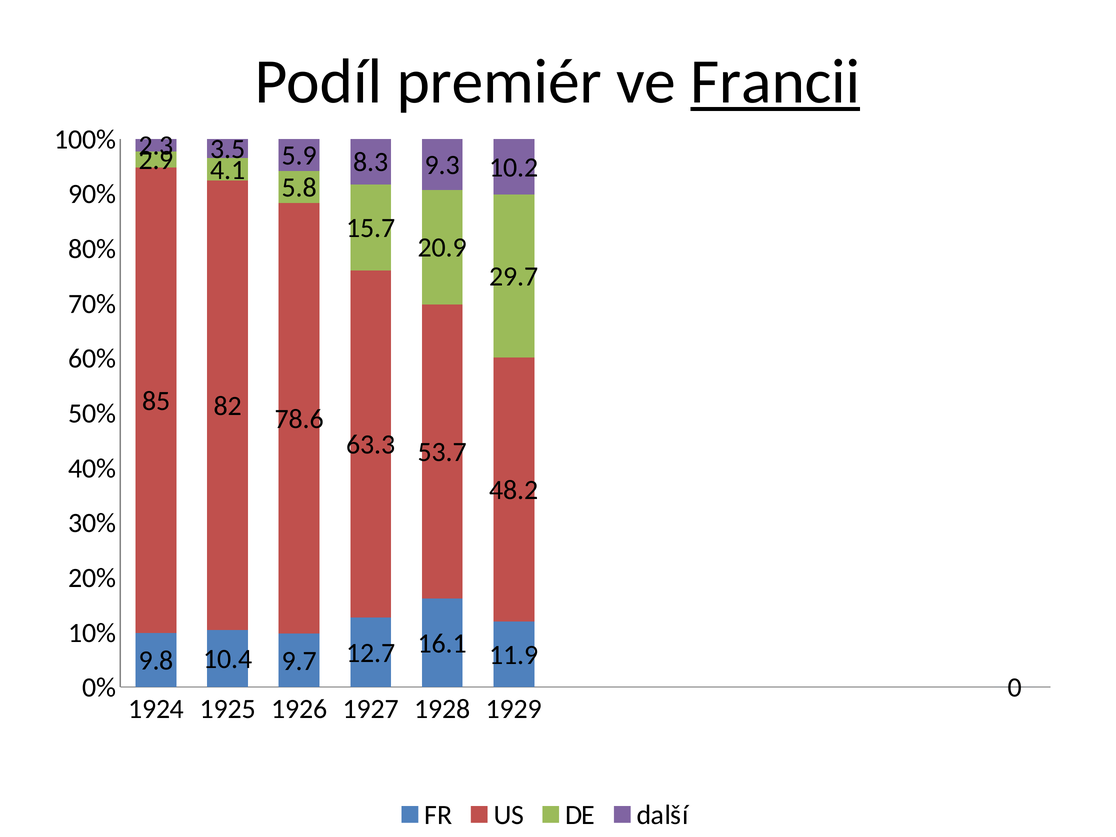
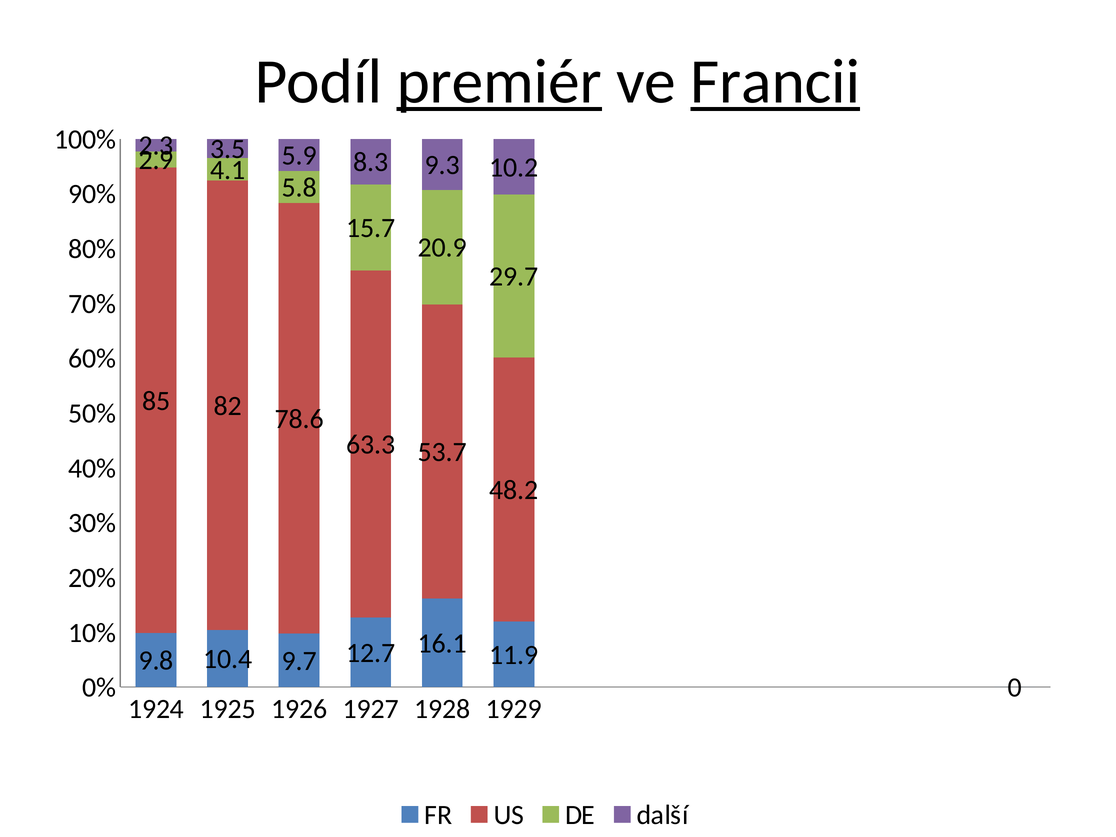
premiér underline: none -> present
